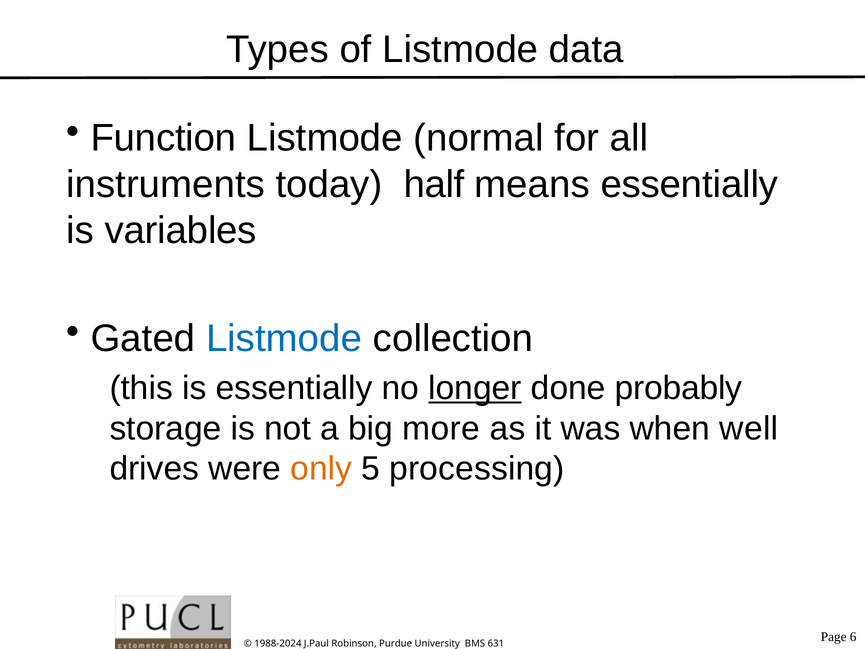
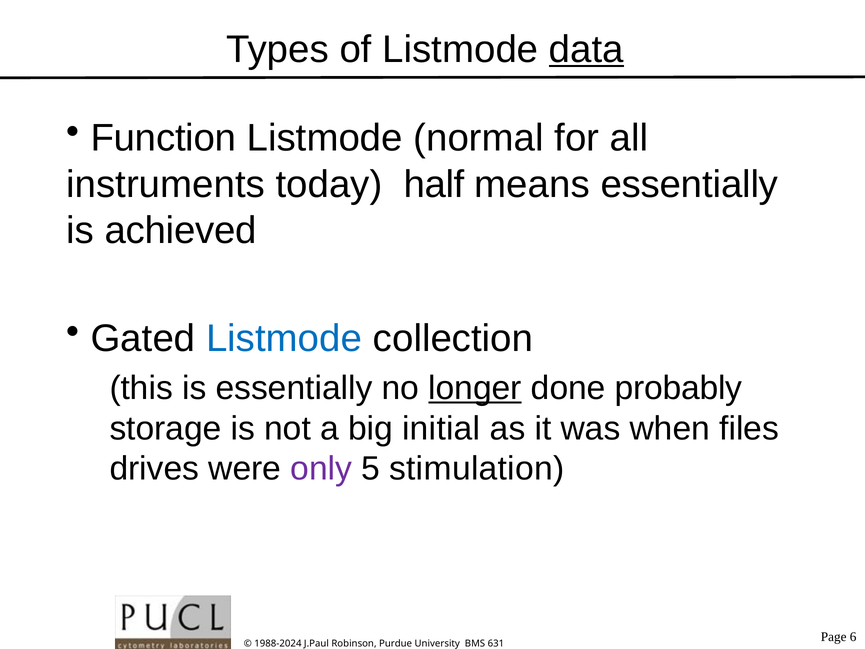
data underline: none -> present
variables: variables -> achieved
more: more -> initial
well: well -> files
only colour: orange -> purple
processing: processing -> stimulation
